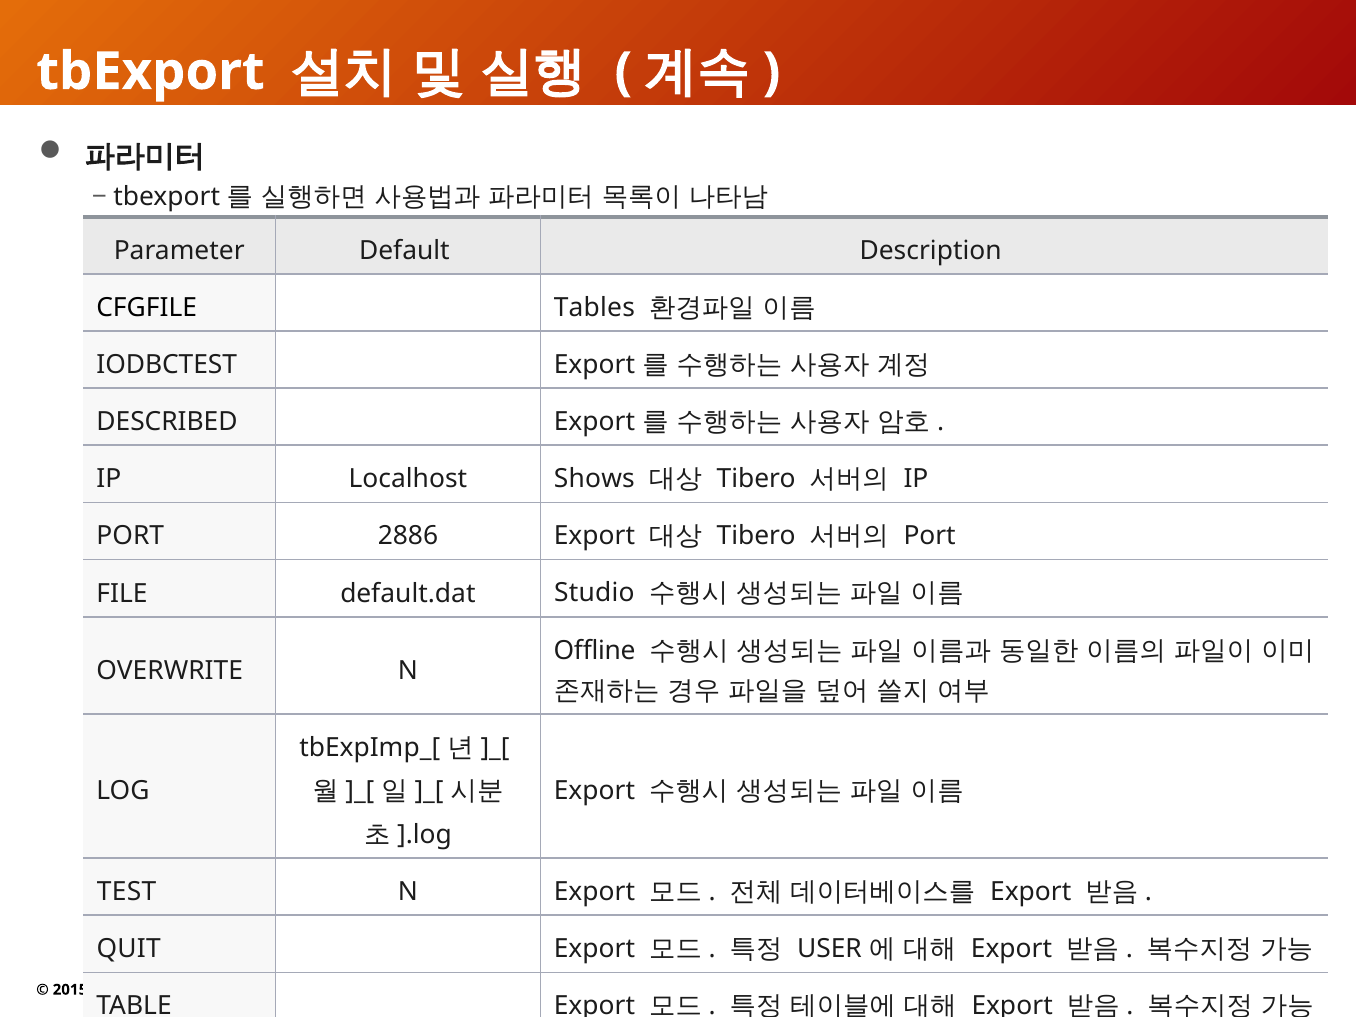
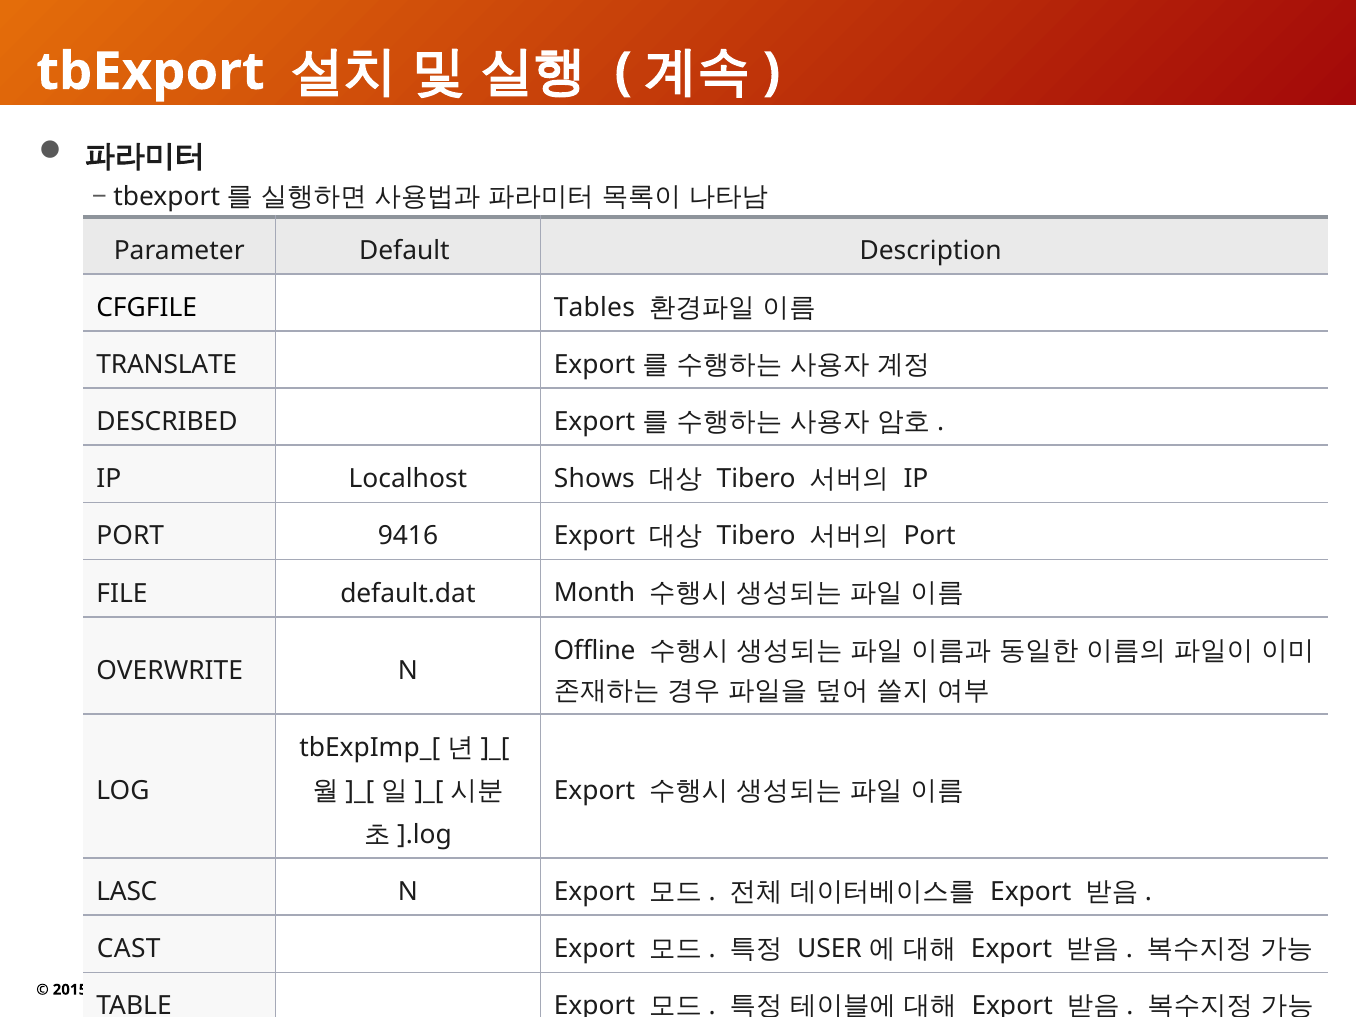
IODBCTEST: IODBCTEST -> TRANSLATE
2886: 2886 -> 9416
Studio: Studio -> Month
TEST: TEST -> LASC
QUIT: QUIT -> CAST
